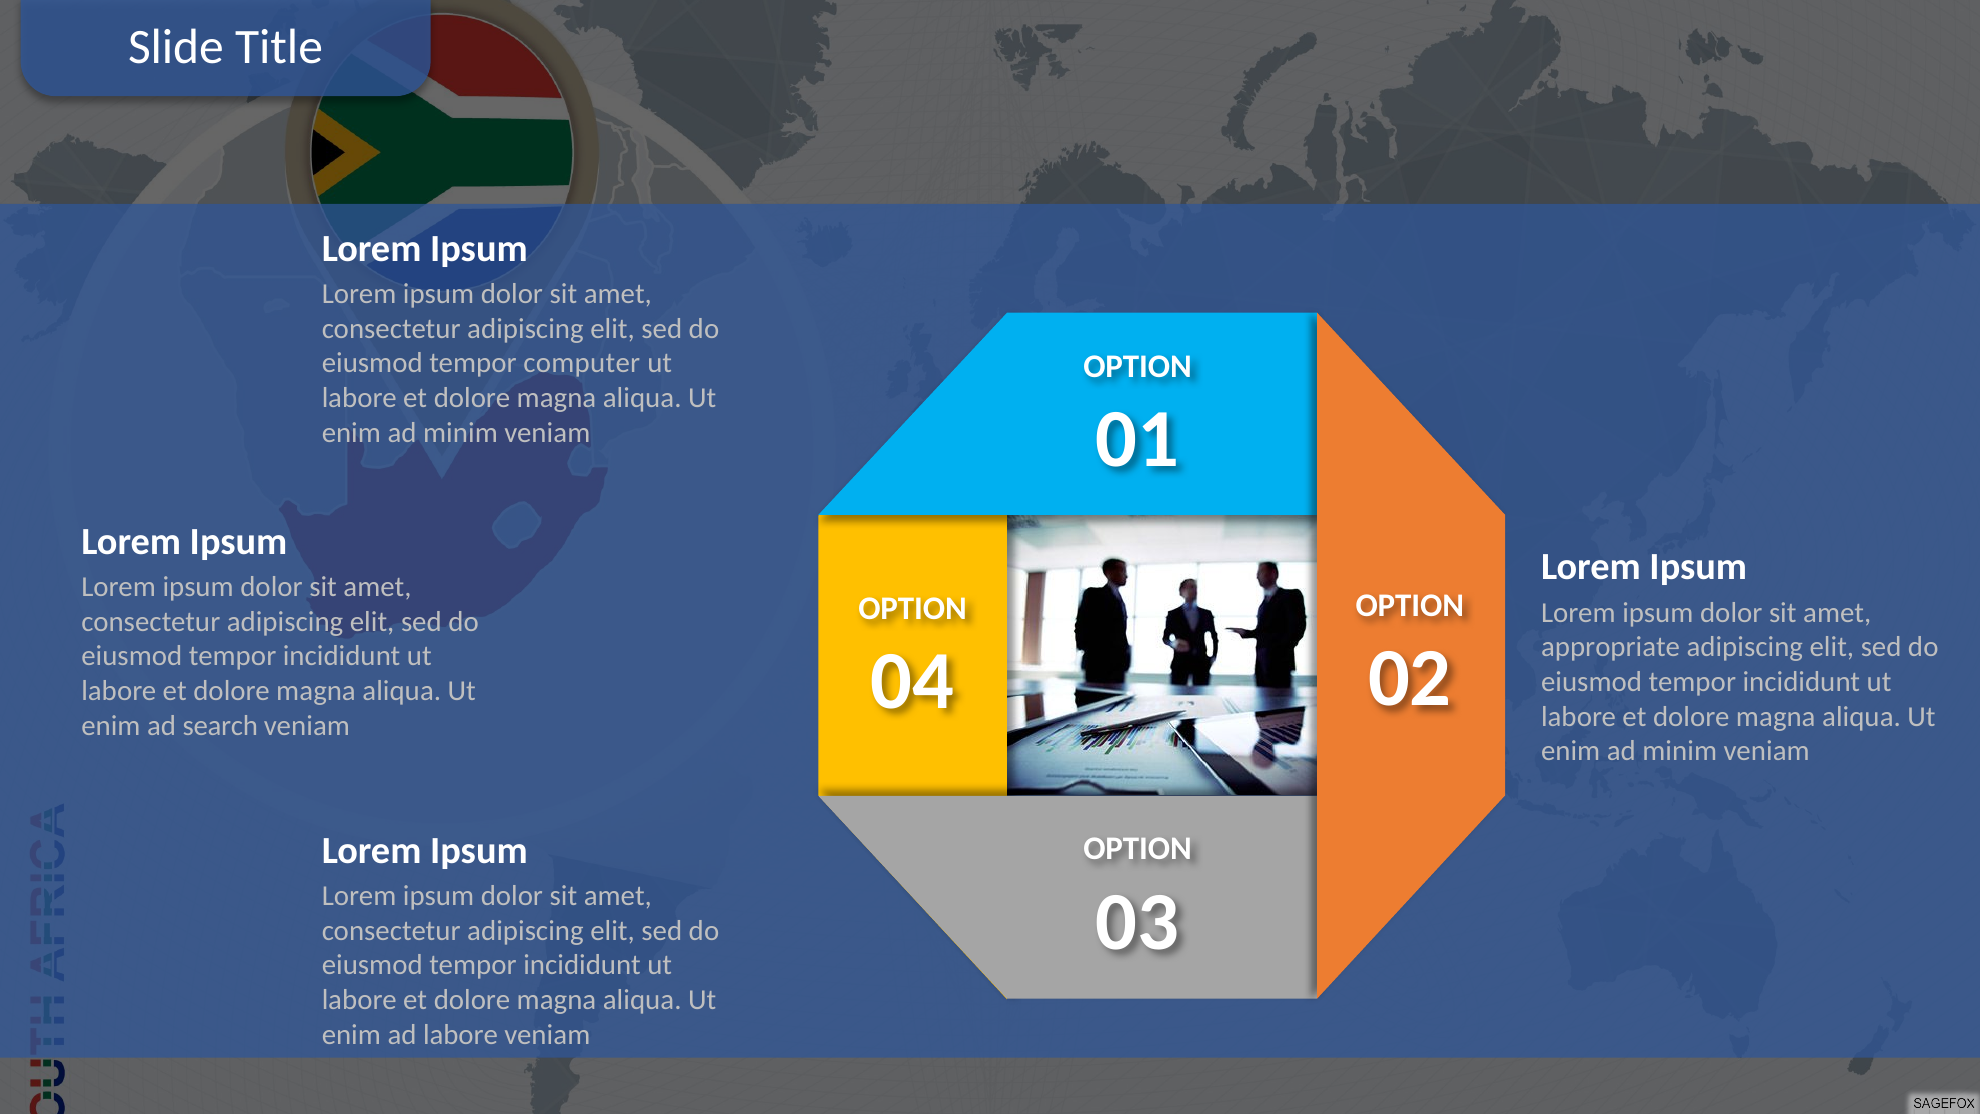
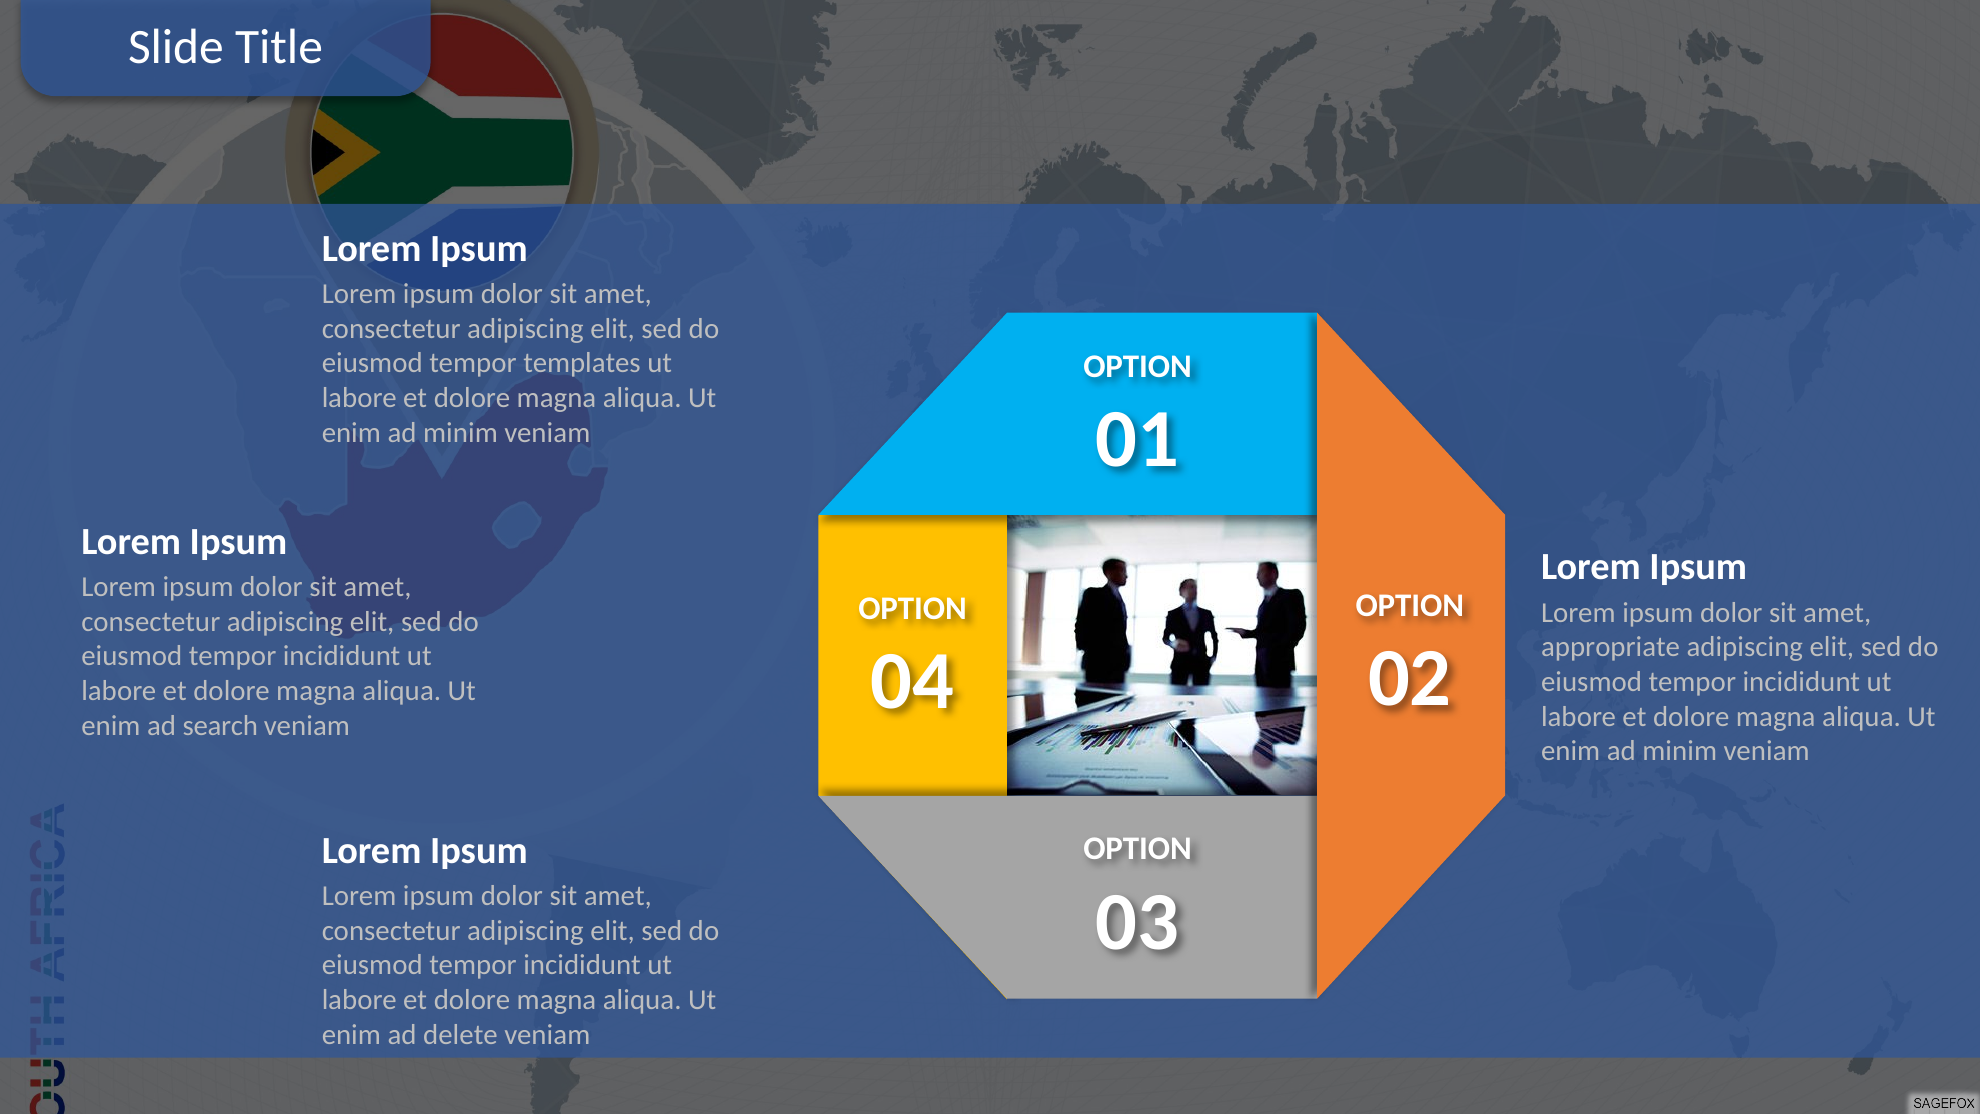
computer: computer -> templates
ad labore: labore -> delete
